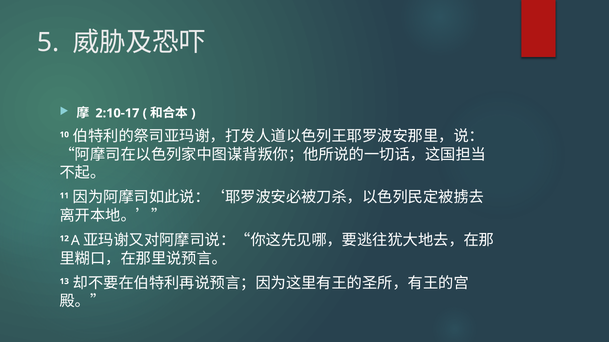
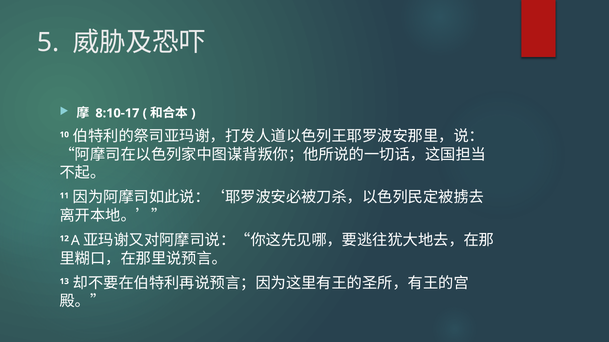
2:10-17: 2:10-17 -> 8:10-17
